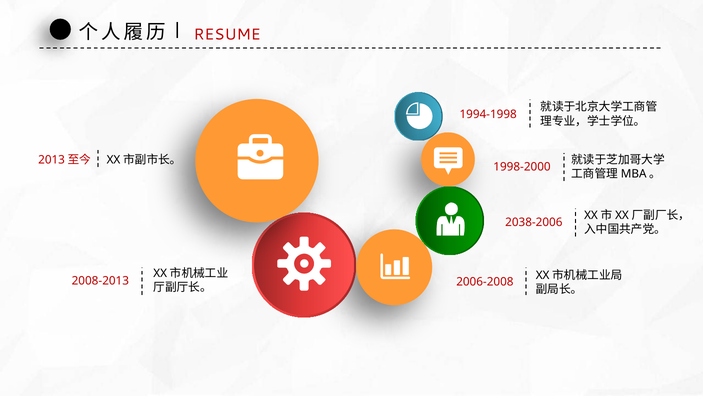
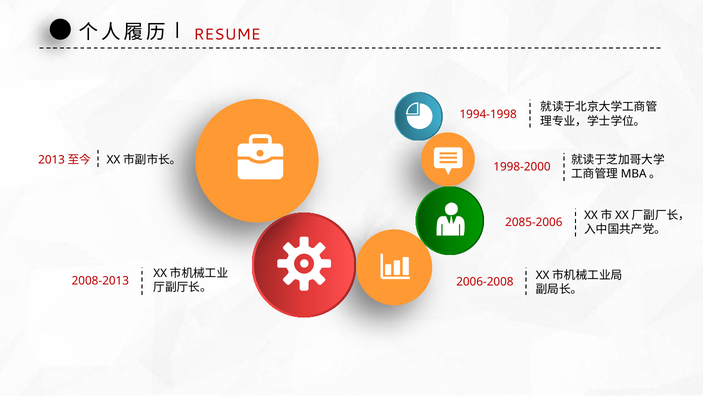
2038-2006: 2038-2006 -> 2085-2006
